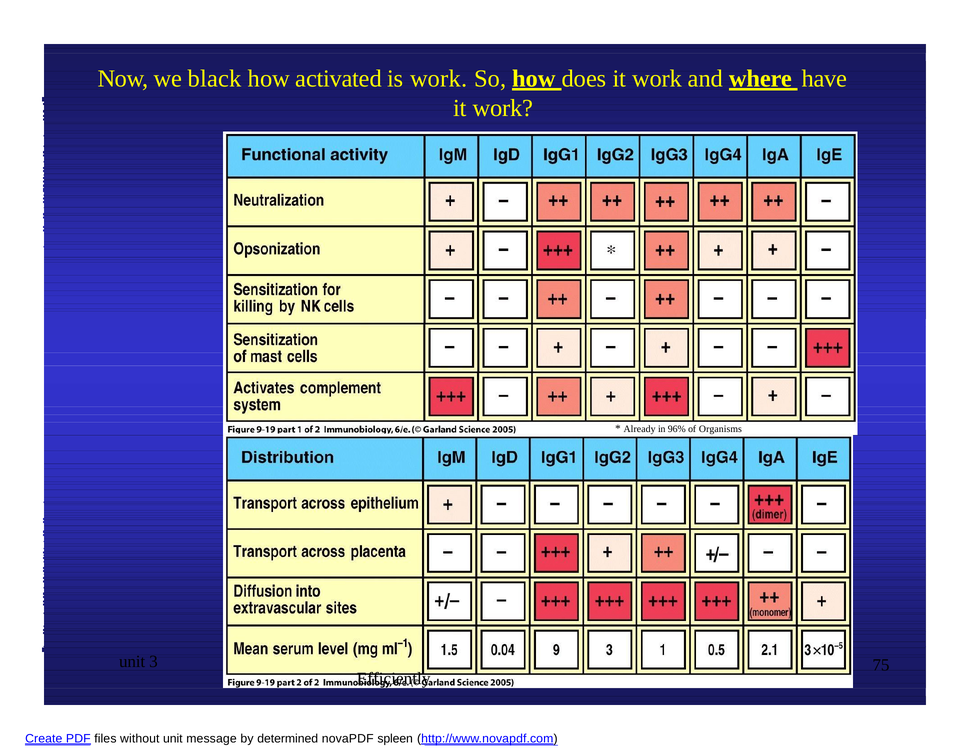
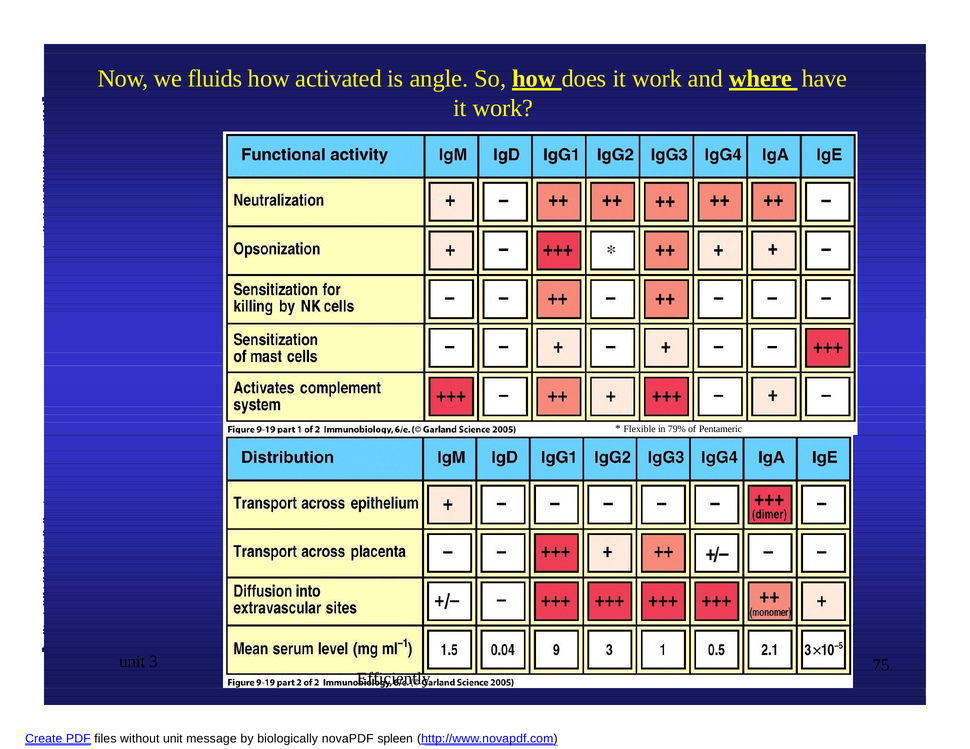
black: black -> fluids
is work: work -> angle
Already: Already -> Flexible
96%: 96% -> 79%
Organisms: Organisms -> Pentameric
determined: determined -> biologically
